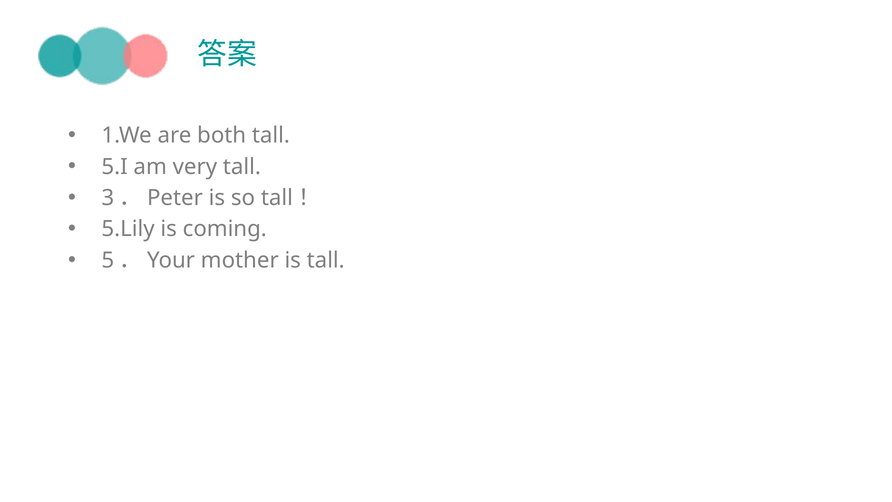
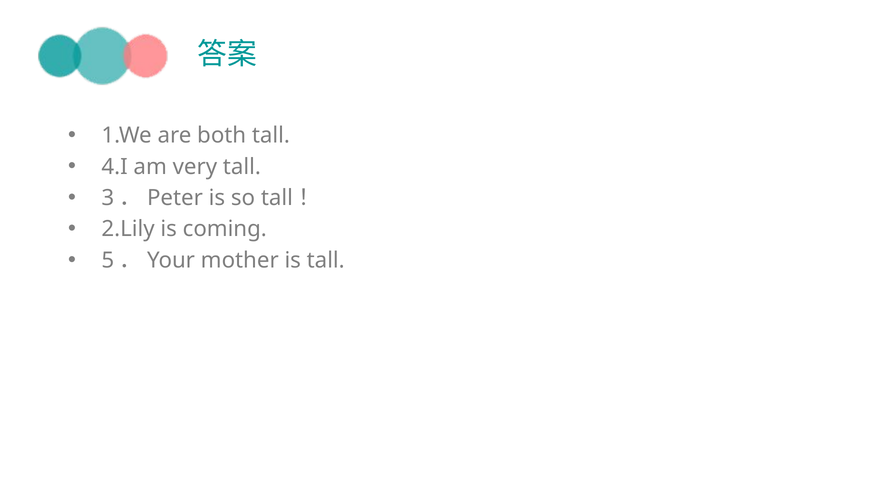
5.I: 5.I -> 4.I
5.Lily: 5.Lily -> 2.Lily
